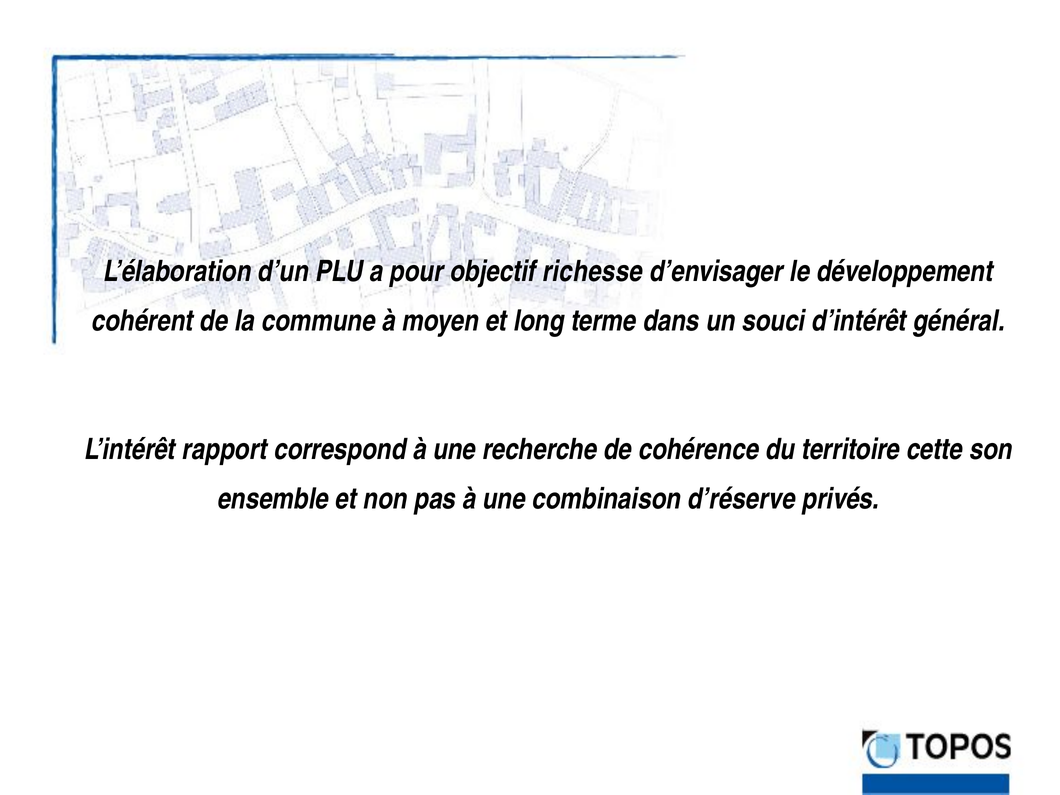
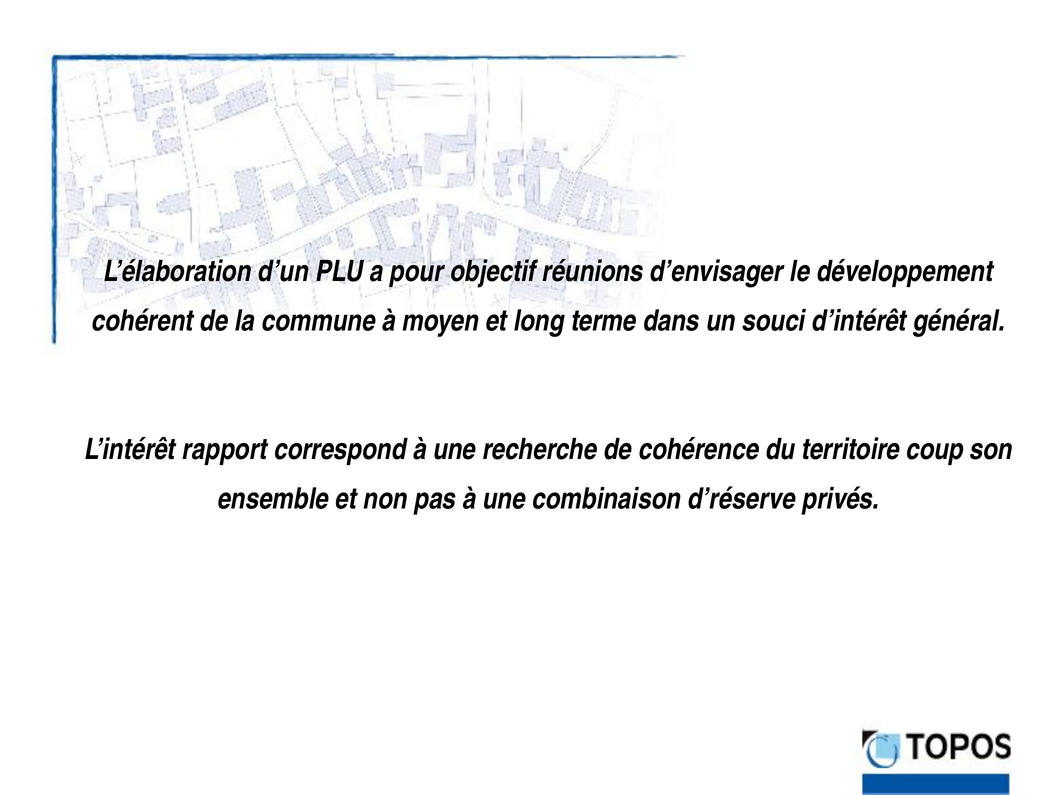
richesse: richesse -> réunions
cette: cette -> coup
